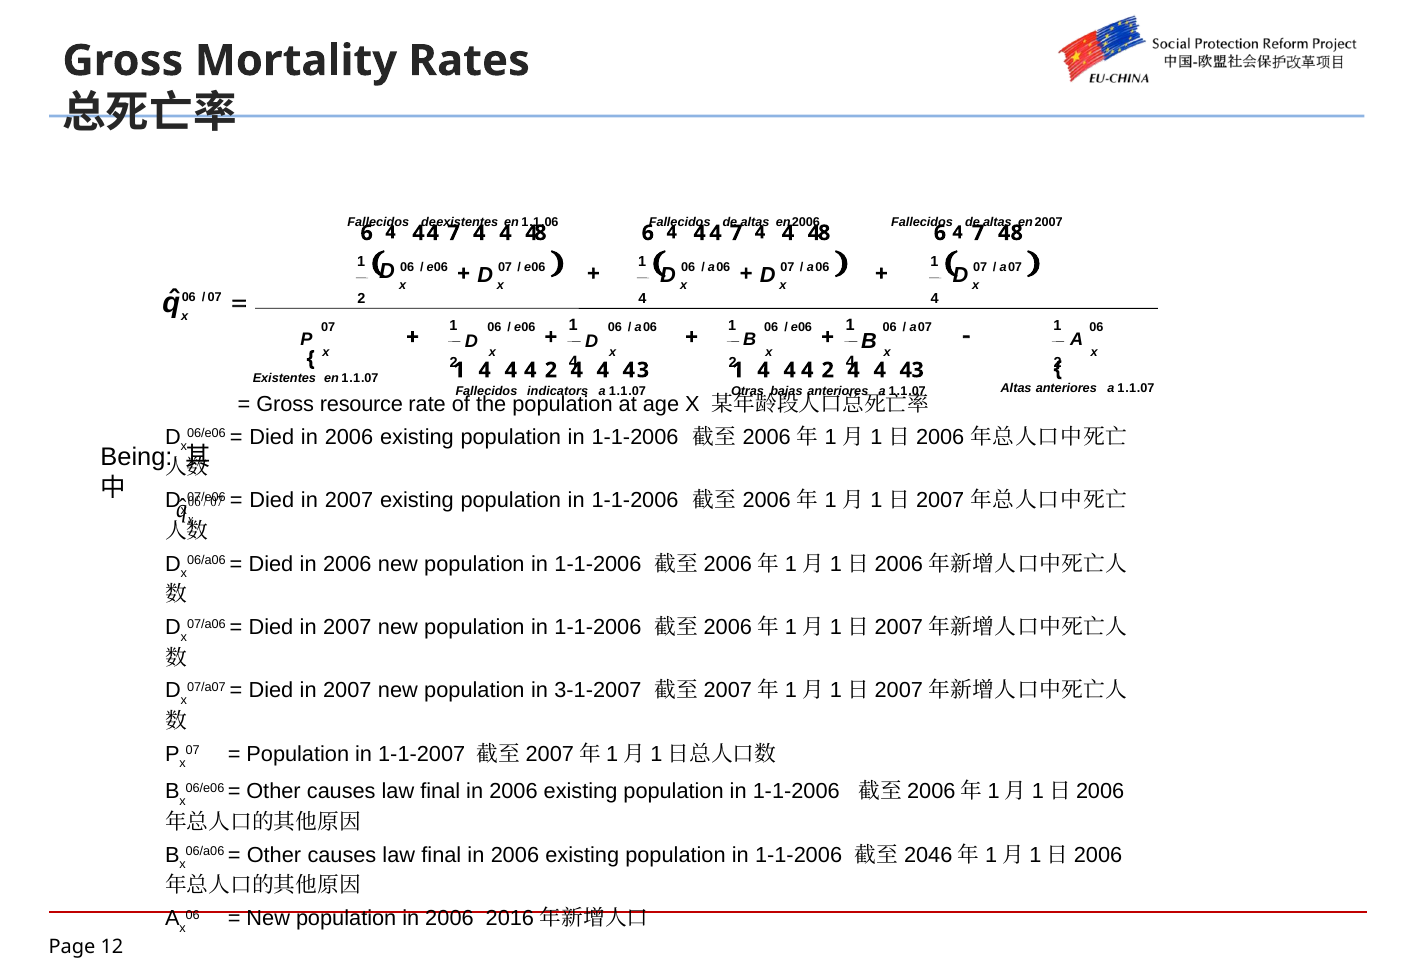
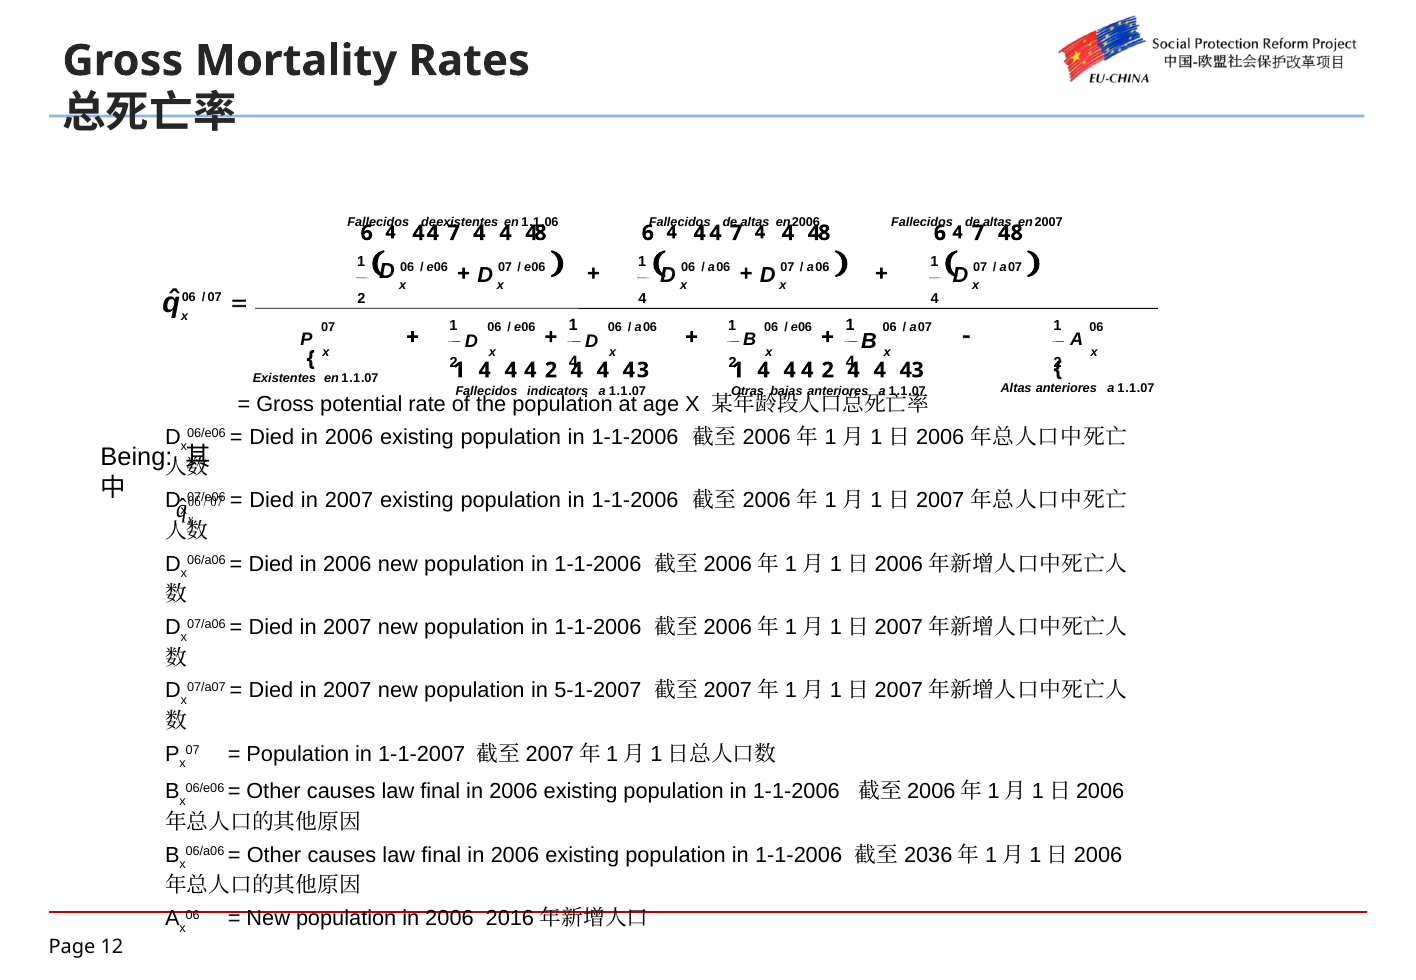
resource: resource -> potential
3-1-2007: 3-1-2007 -> 5-1-2007
2046: 2046 -> 2036
